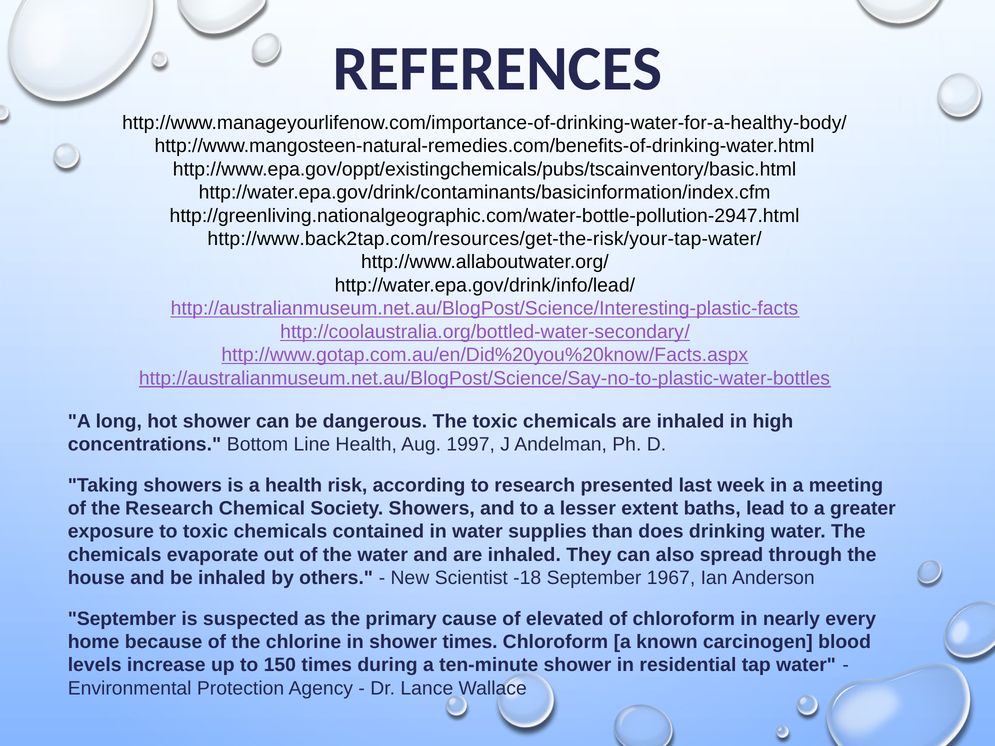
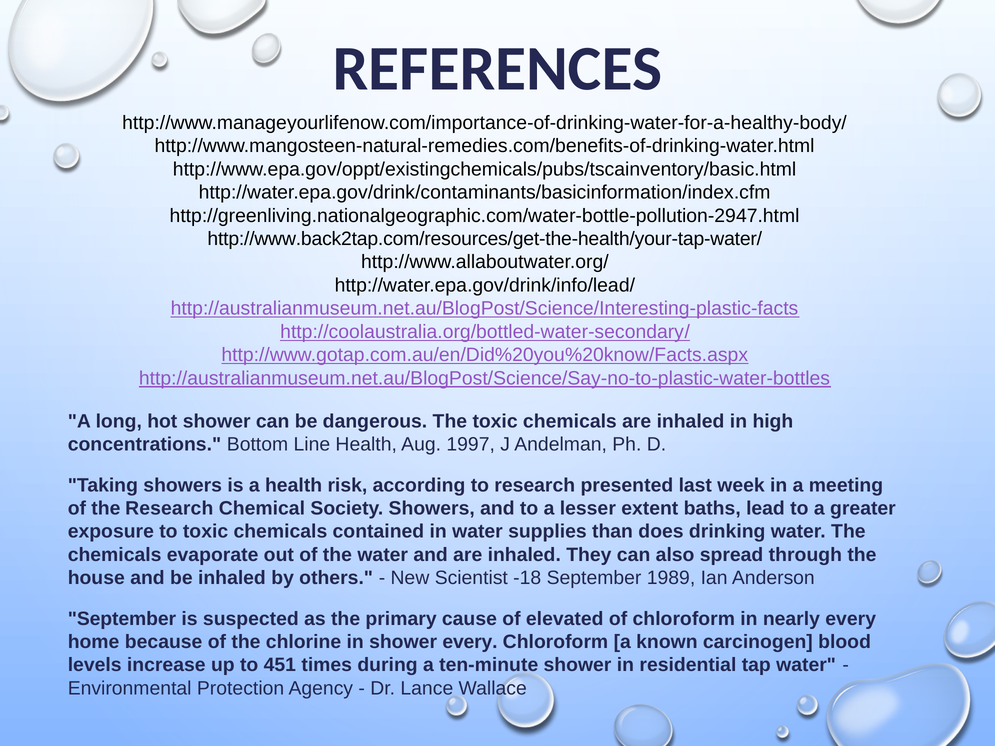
http://www.back2tap.com/resources/get-the-risk/your-tap-water/: http://www.back2tap.com/resources/get-the-risk/your-tap-water/ -> http://www.back2tap.com/resources/get-the-health/your-tap-water/
1967: 1967 -> 1989
shower times: times -> every
150: 150 -> 451
